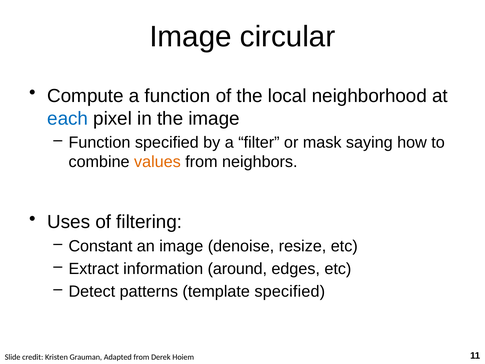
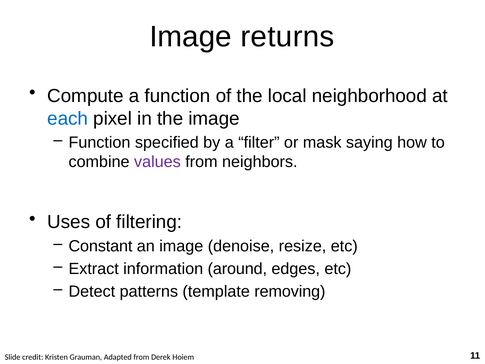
circular: circular -> returns
values colour: orange -> purple
template specified: specified -> removing
